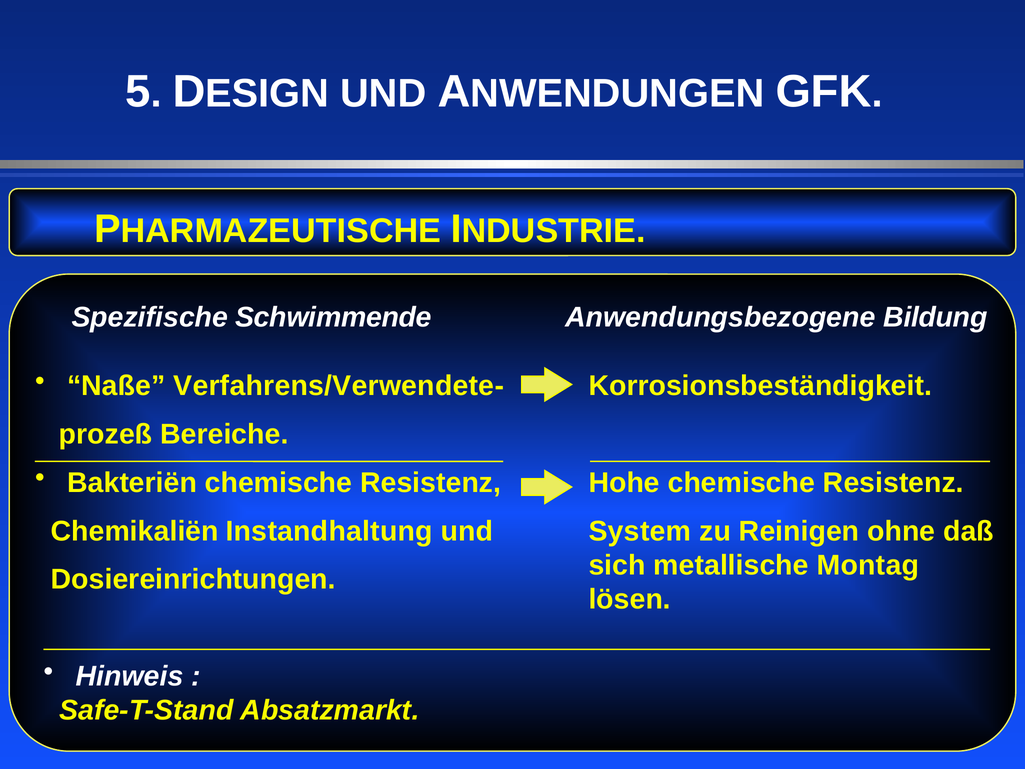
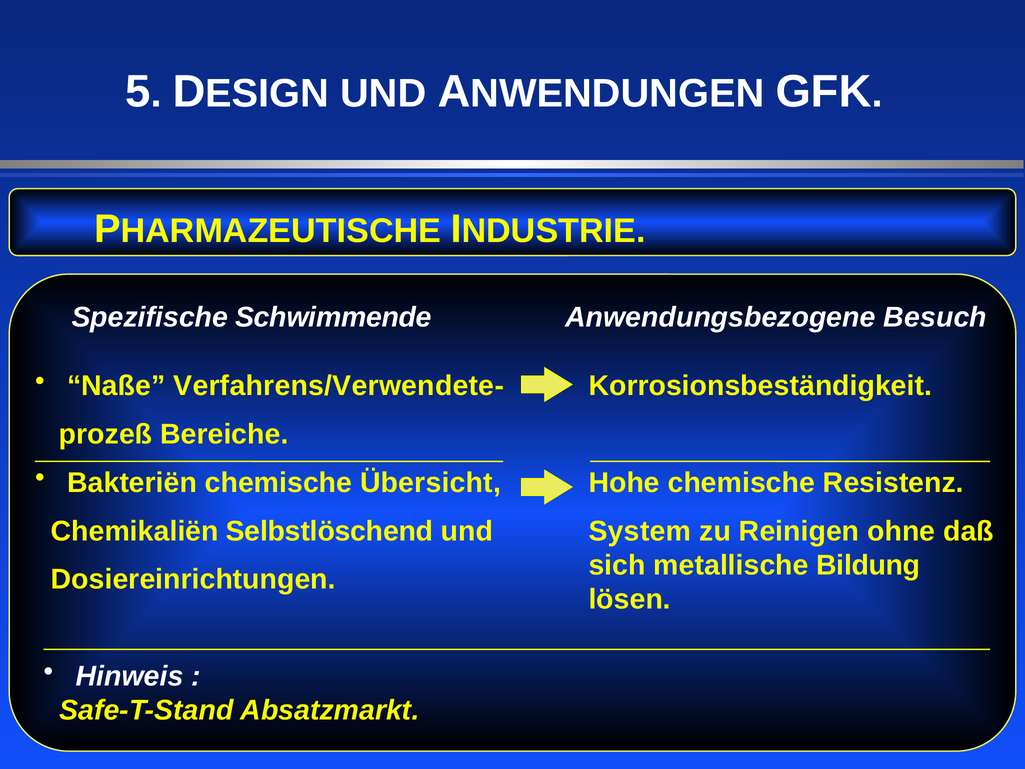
Bildung: Bildung -> Besuch
Resistenz at (431, 483): Resistenz -> Übersicht
Instandhaltung: Instandhaltung -> Selbstlöschend
Montag: Montag -> Bildung
